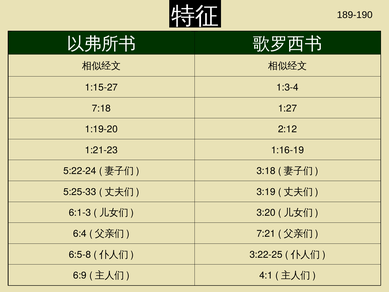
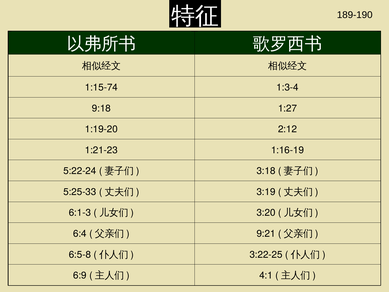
1:15-27: 1:15-27 -> 1:15-74
7:18: 7:18 -> 9:18
7:21: 7:21 -> 9:21
